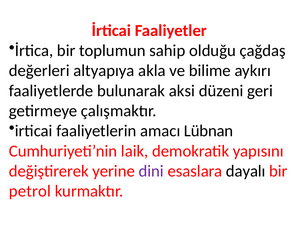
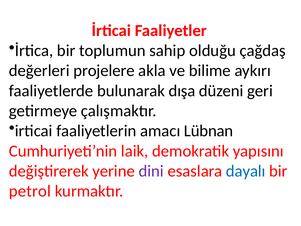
altyapıya: altyapıya -> projelere
aksi: aksi -> dışa
dayalı colour: black -> blue
